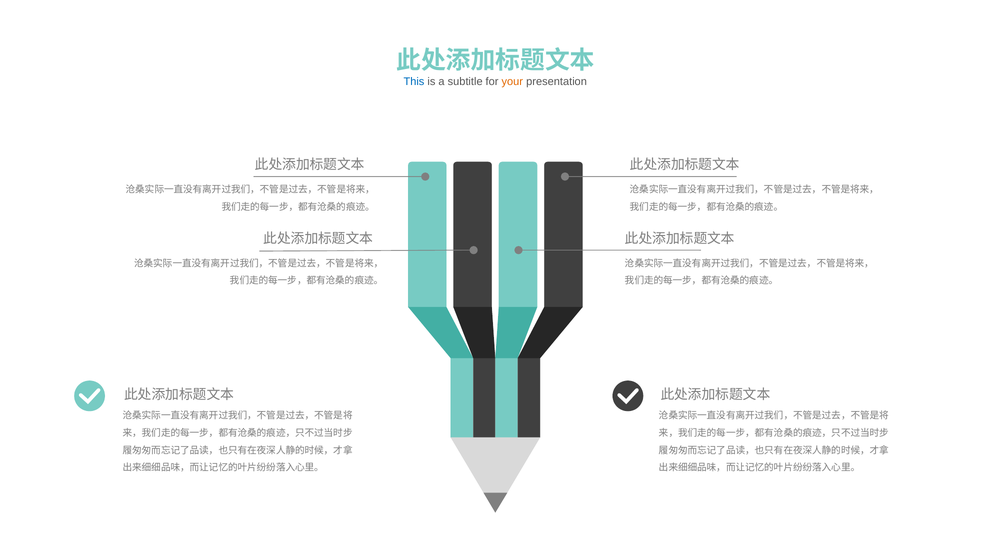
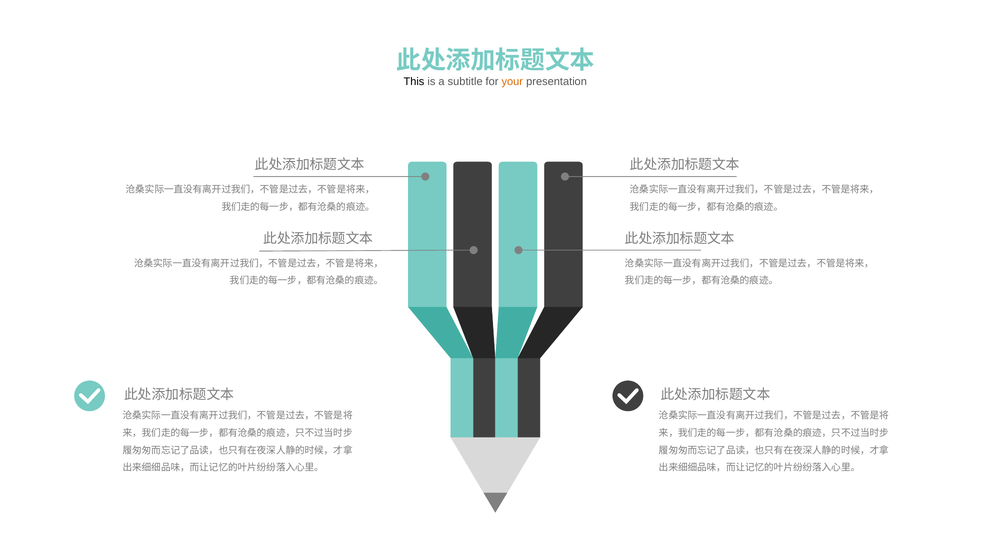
This colour: blue -> black
